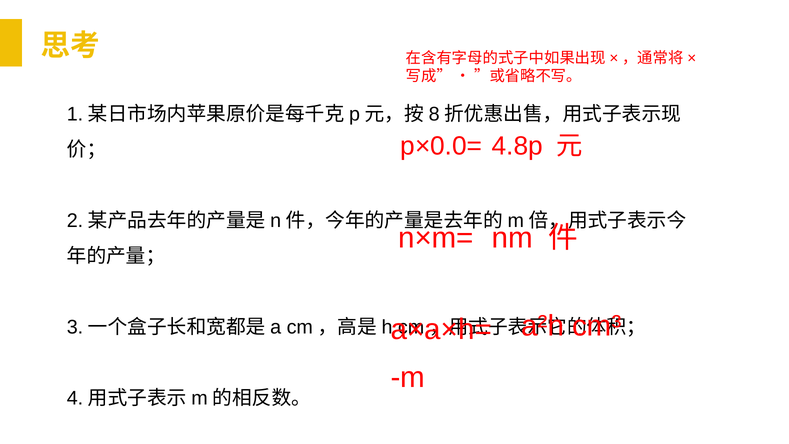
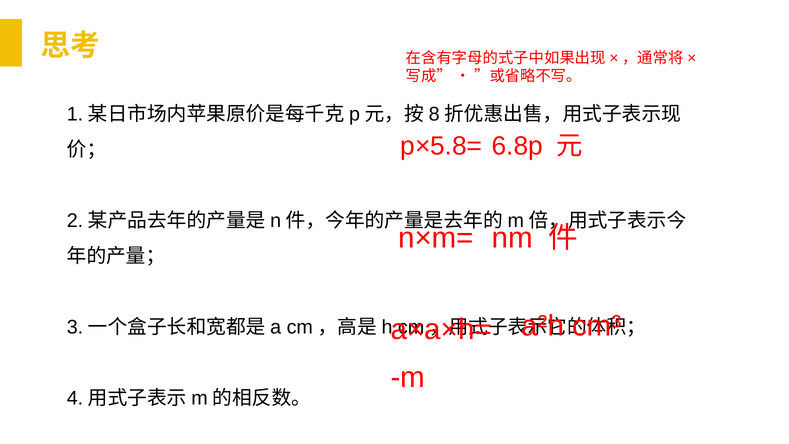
p×0.0=: p×0.0= -> p×5.8=
4.8p: 4.8p -> 6.8p
